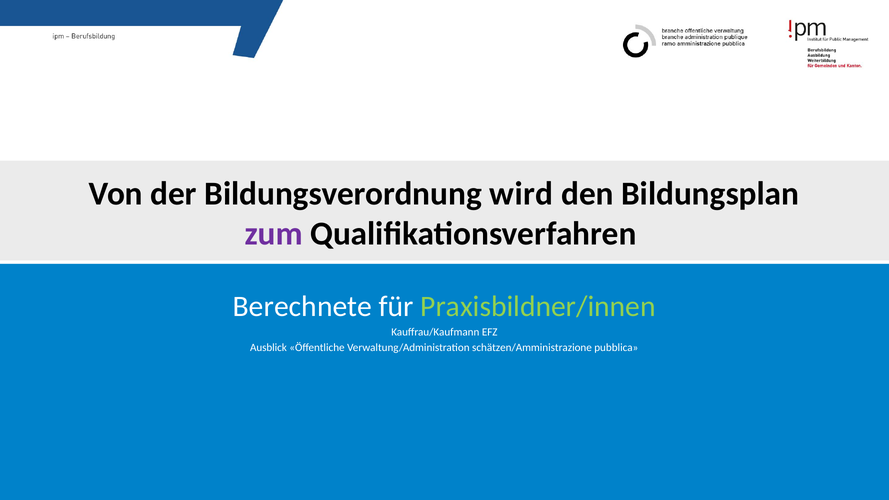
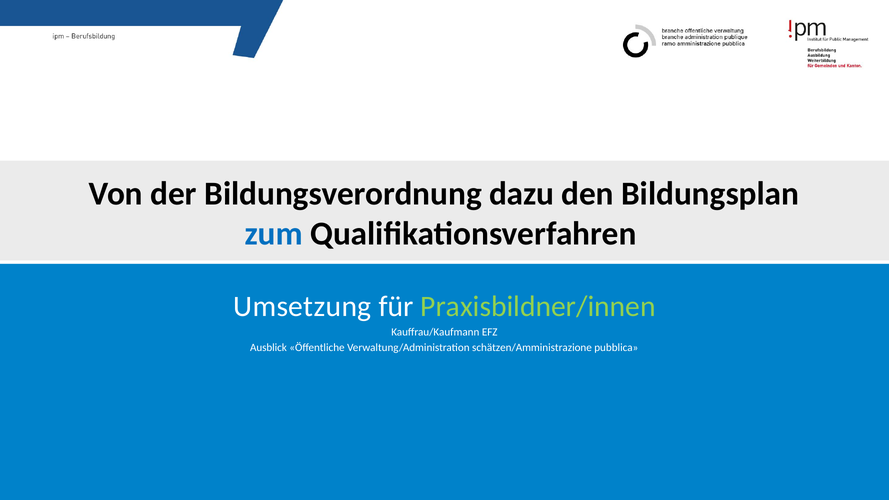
wird: wird -> dazu
zum colour: purple -> blue
Berechnete: Berechnete -> Umsetzung
